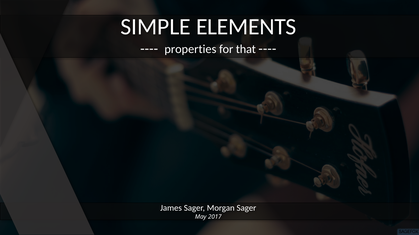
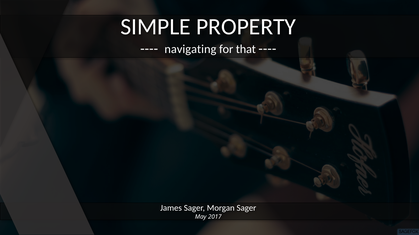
ELEMENTS: ELEMENTS -> PROPERTY
properties: properties -> navigating
